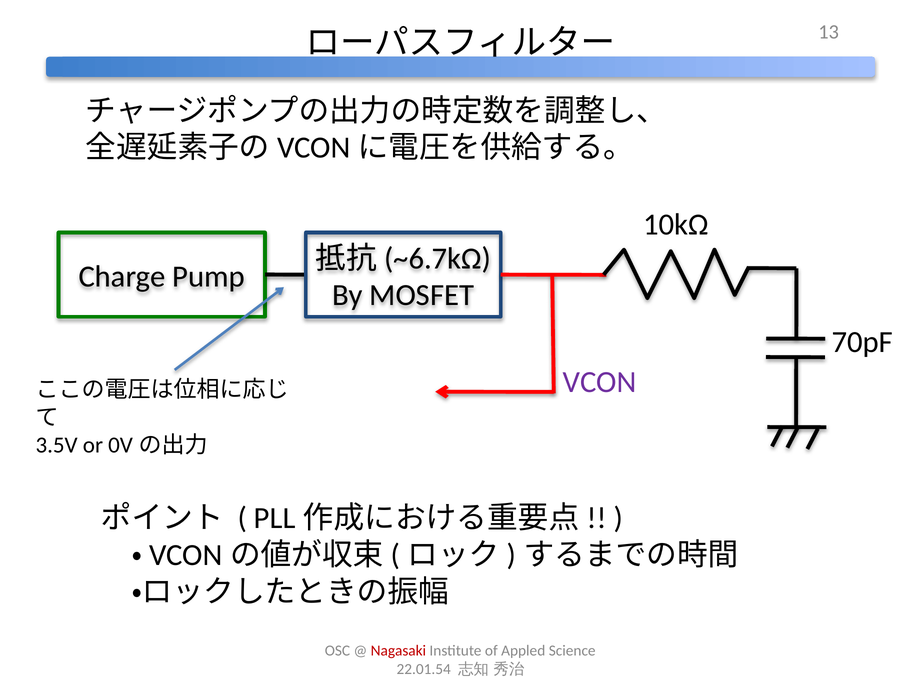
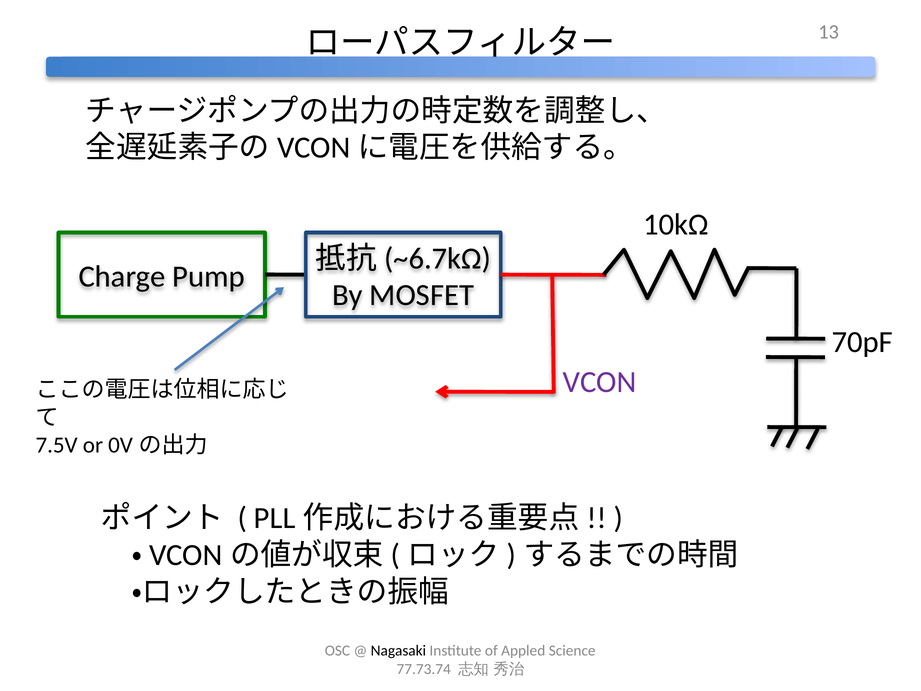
3.5V: 3.5V -> 7.5V
Nagasaki colour: red -> black
22.01.54: 22.01.54 -> 77.73.74
